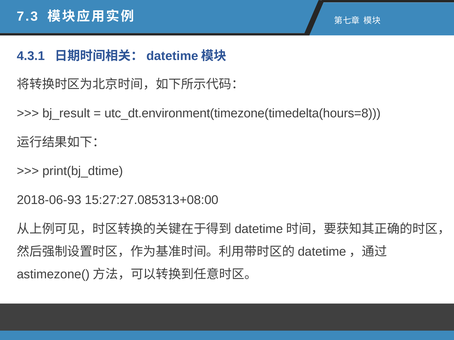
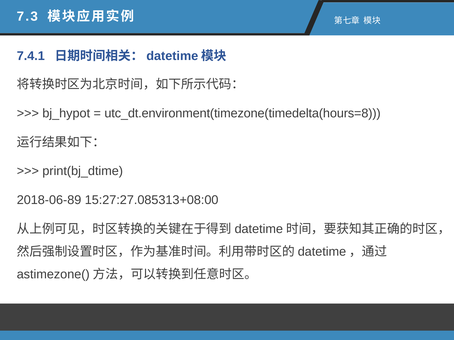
4.3.1: 4.3.1 -> 7.4.1
bj_result: bj_result -> bj_hypot
2018-06-93: 2018-06-93 -> 2018-06-89
